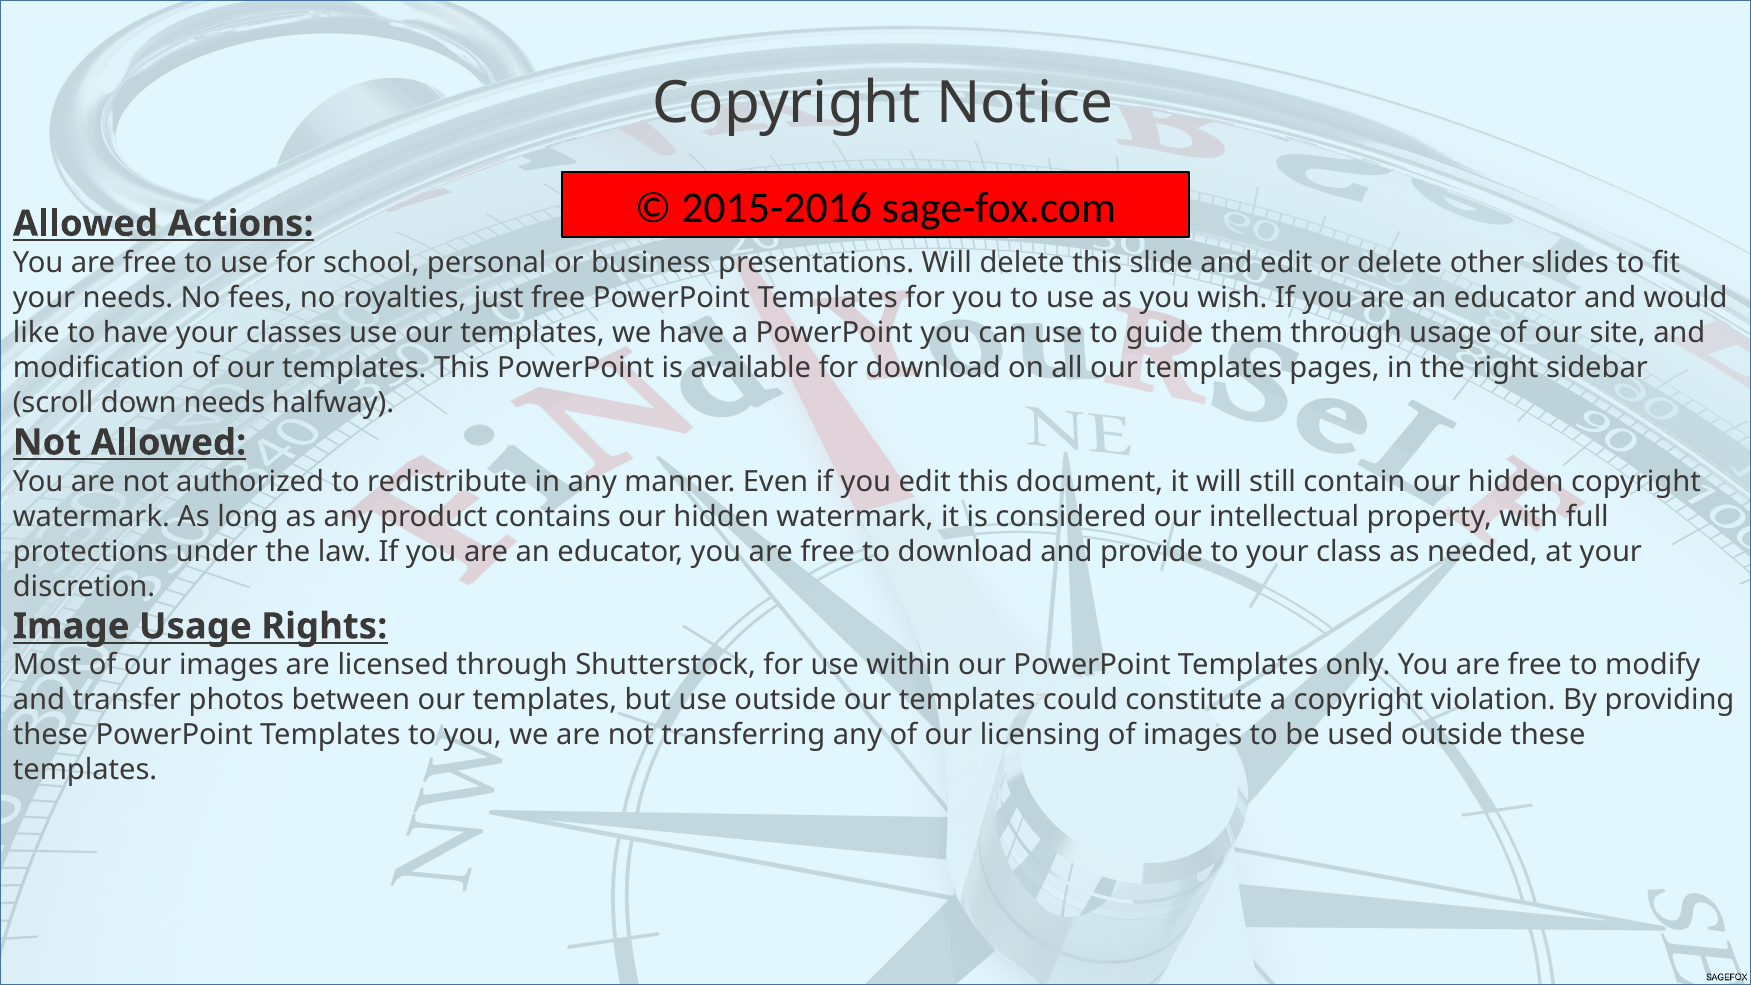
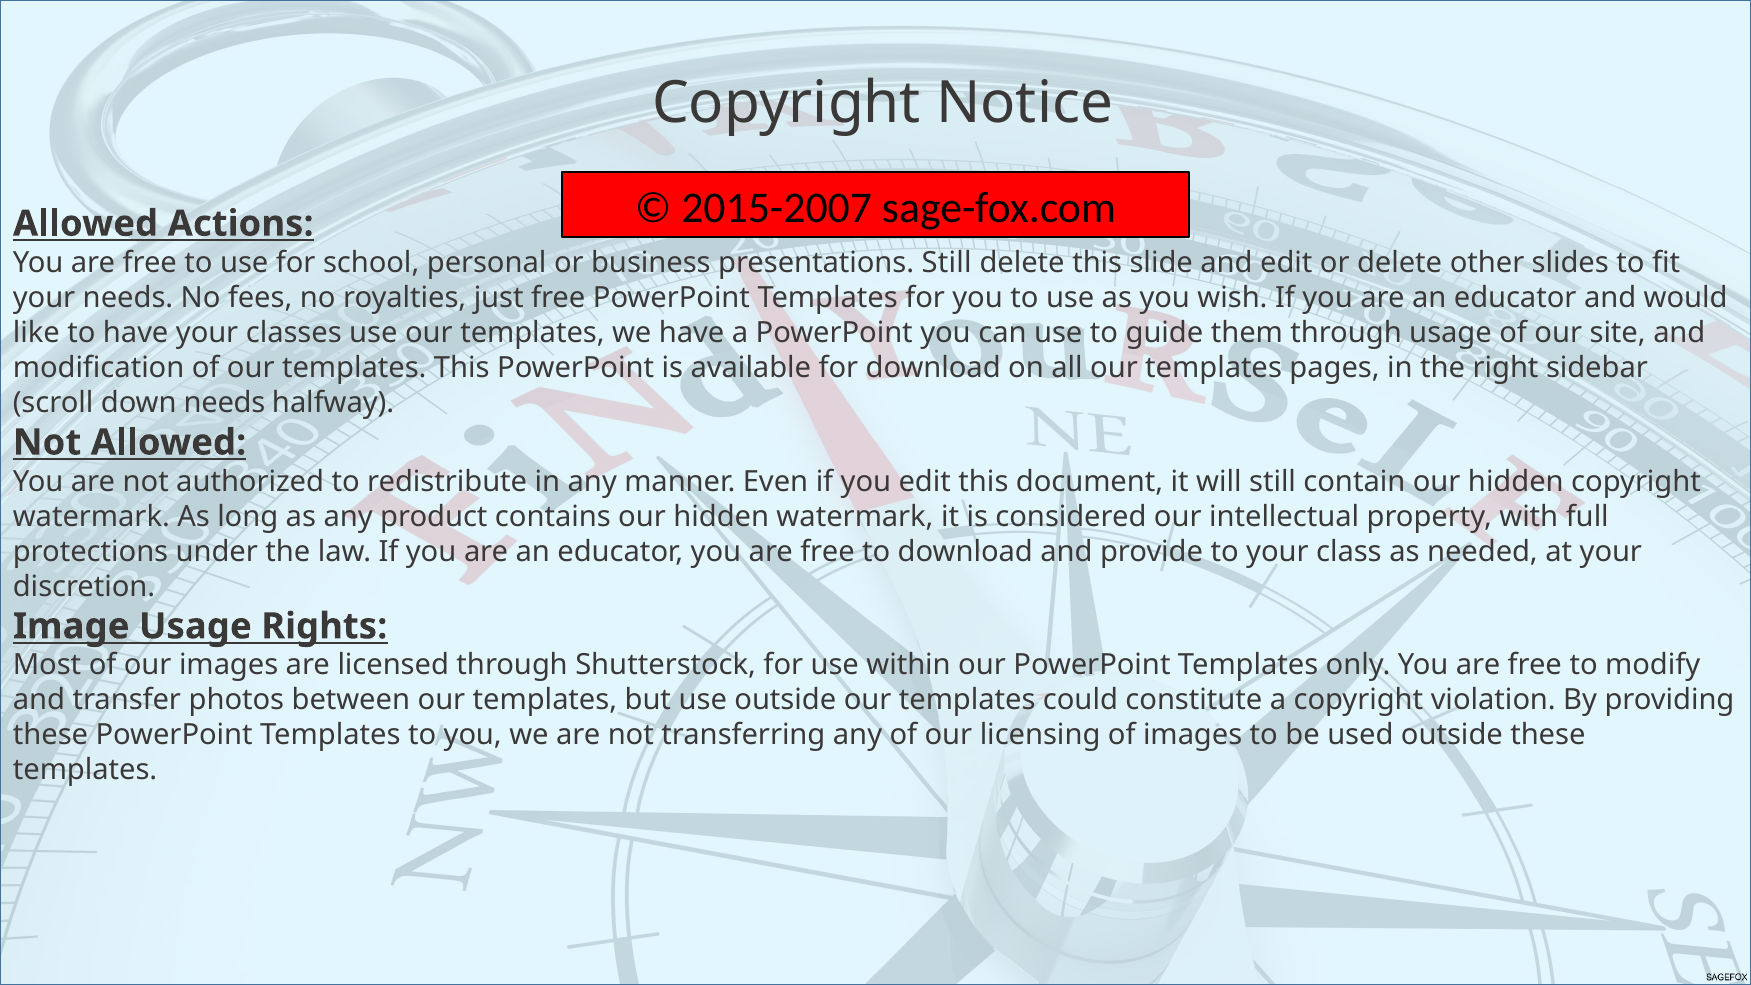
2015-2016: 2015-2016 -> 2015-2007
presentations Will: Will -> Still
